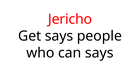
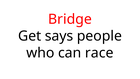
Jericho: Jericho -> Bridge
can says: says -> race
